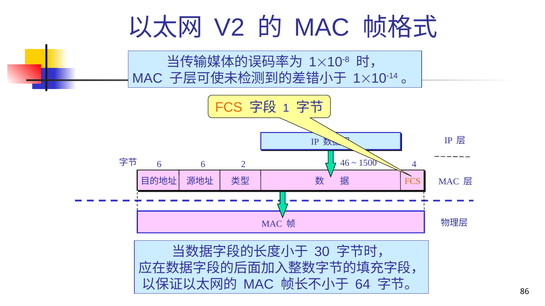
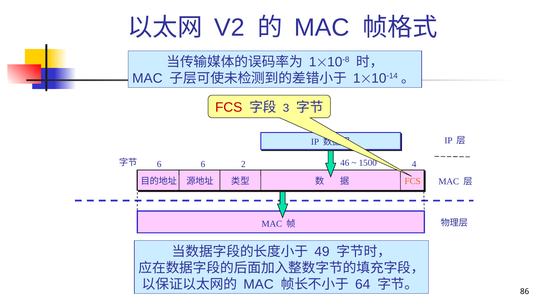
FCS at (229, 108) colour: orange -> red
1 at (286, 108): 1 -> 3
30: 30 -> 49
